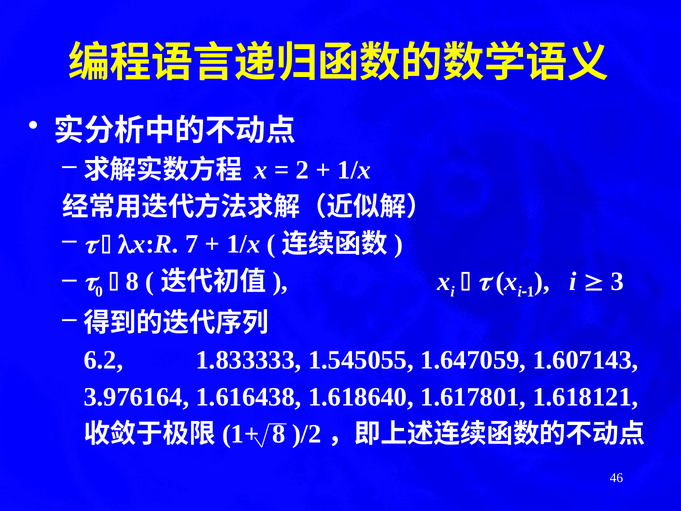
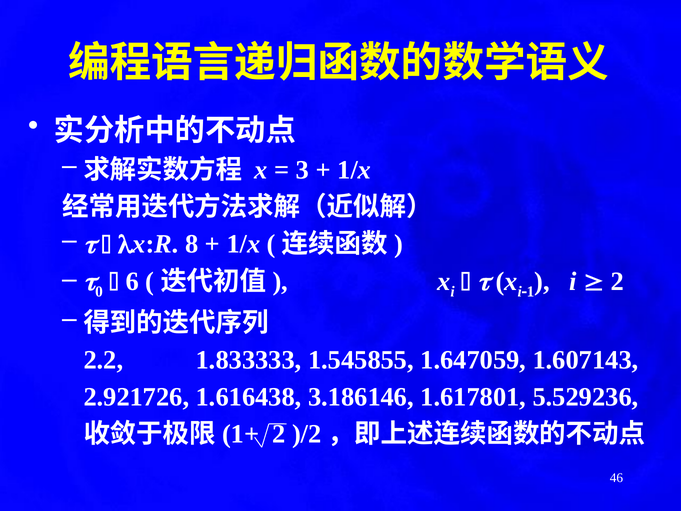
2: 2 -> 3
7: 7 -> 8
8 at (132, 281): 8 -> 6
3 at (618, 281): 3 -> 2
6.2: 6.2 -> 2.2
1.545055: 1.545055 -> 1.545855
3.976164: 3.976164 -> 2.921726
1.618640: 1.618640 -> 3.186146
1.618121: 1.618121 -> 5.529236
8 at (279, 434): 8 -> 2
